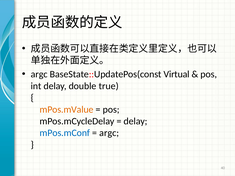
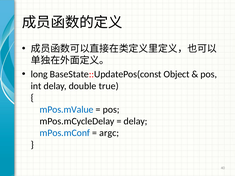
argc at (39, 74): argc -> long
Virtual: Virtual -> Object
mPos.mValue colour: orange -> blue
